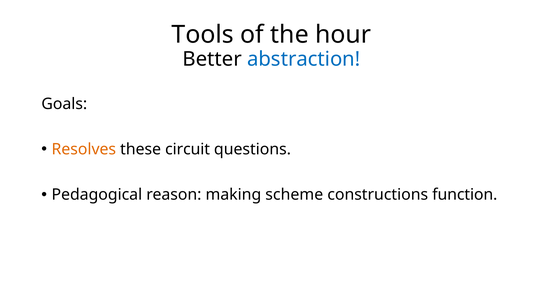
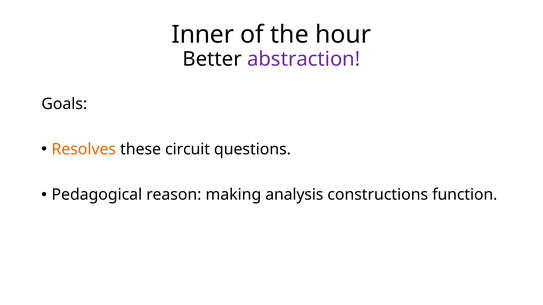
Tools: Tools -> Inner
abstraction colour: blue -> purple
scheme: scheme -> analysis
